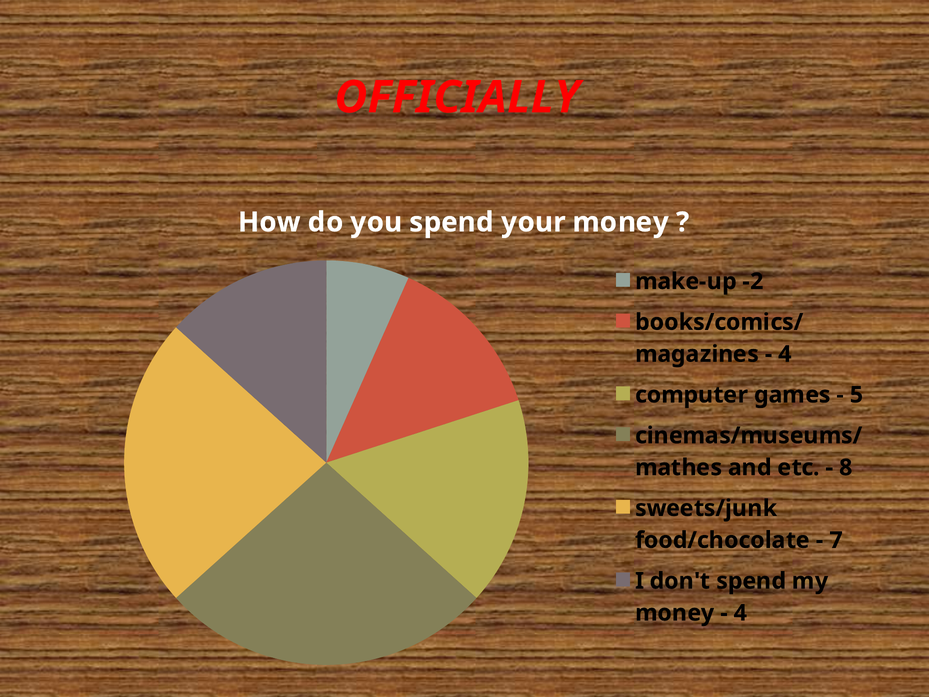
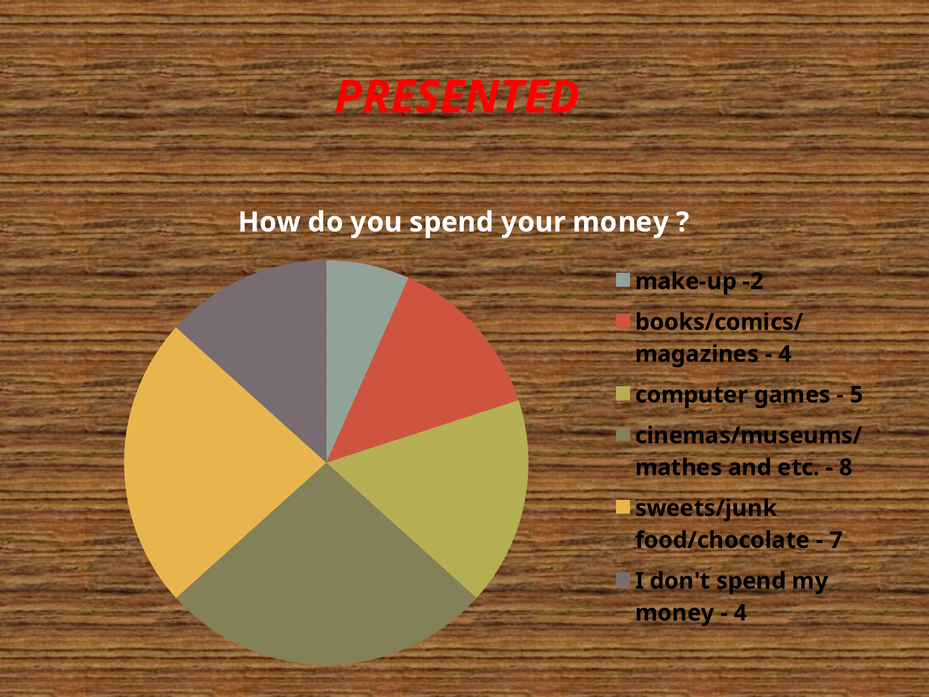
OFFICIALLY: OFFICIALLY -> PRESENTED
